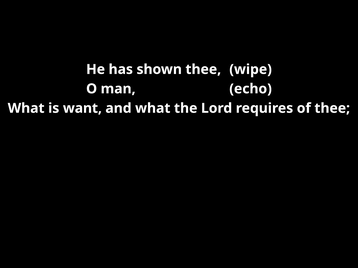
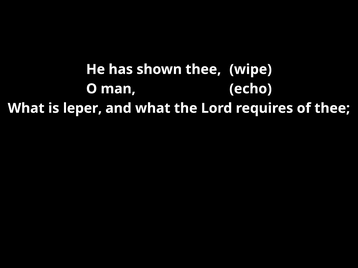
want: want -> leper
